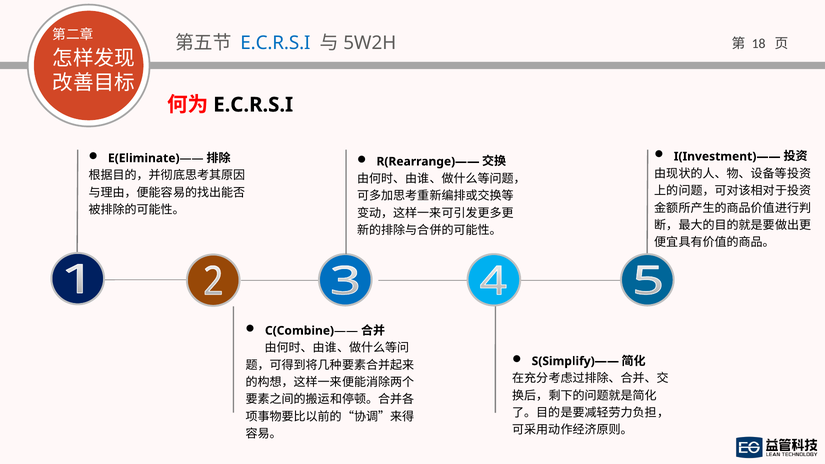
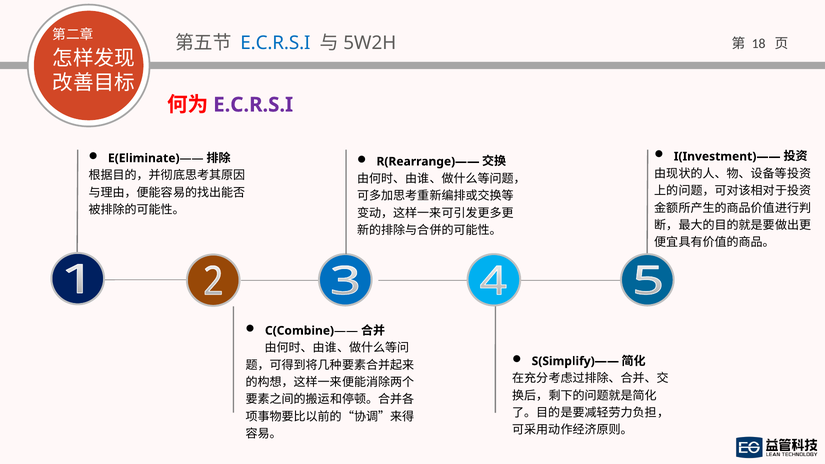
E.C.R.S.I at (253, 105) colour: black -> purple
